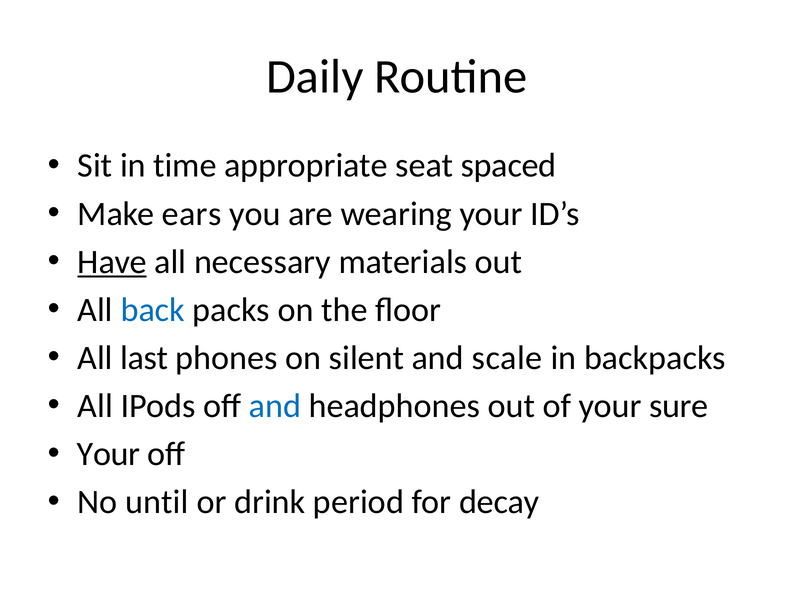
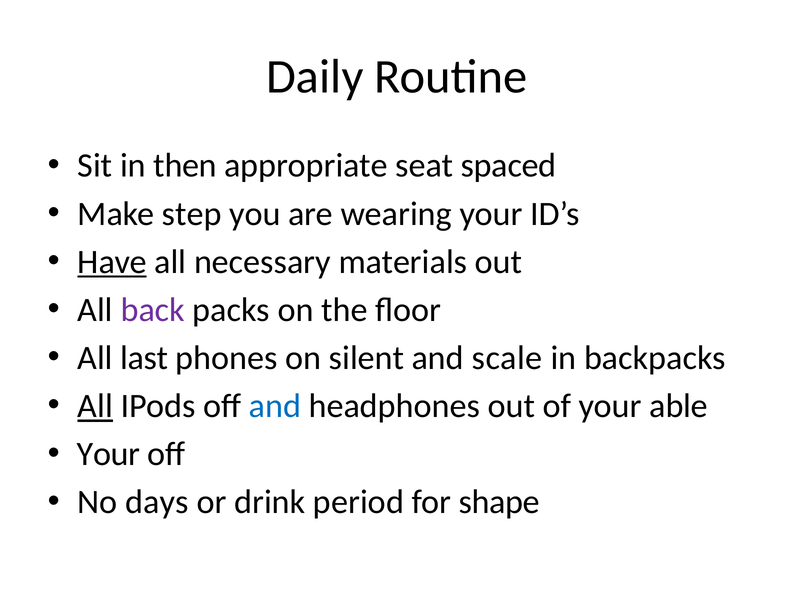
time: time -> then
ears: ears -> step
back colour: blue -> purple
All at (95, 406) underline: none -> present
sure: sure -> able
until: until -> days
decay: decay -> shape
